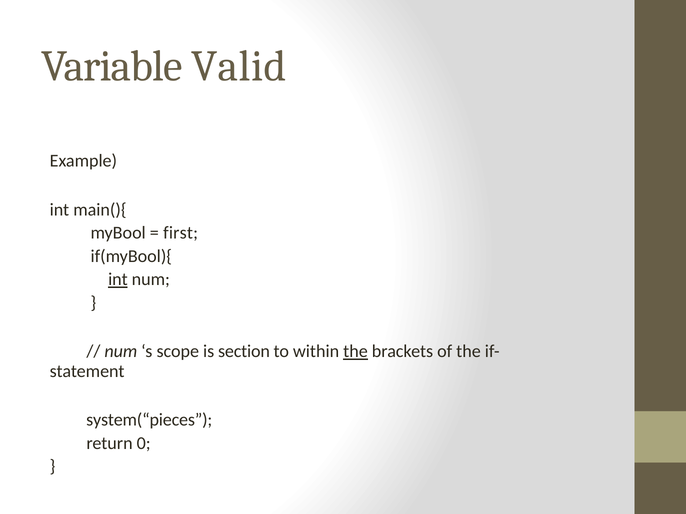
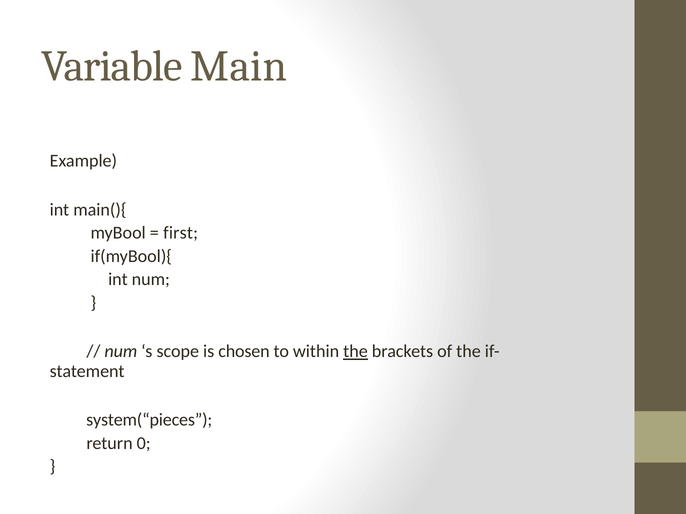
Valid: Valid -> Main
int at (118, 280) underline: present -> none
section: section -> chosen
